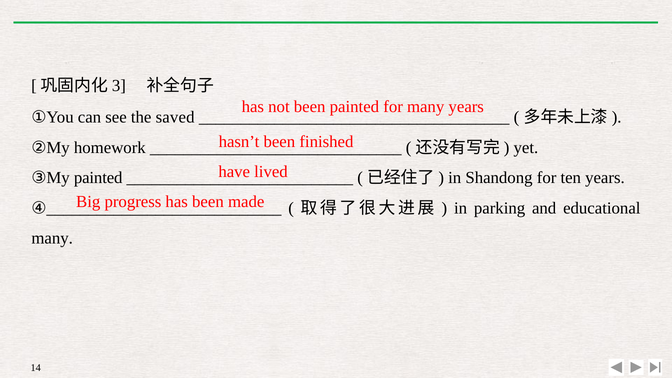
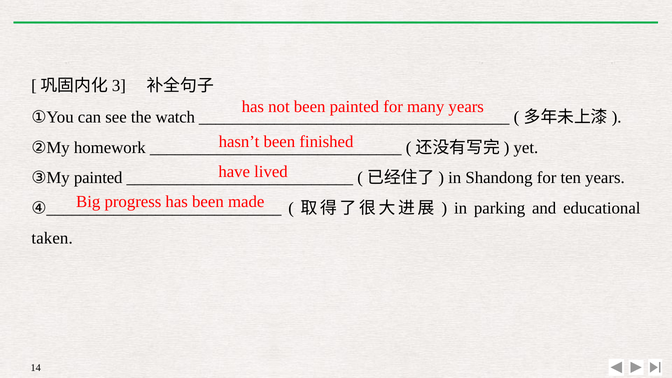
saved: saved -> watch
many at (52, 238): many -> taken
